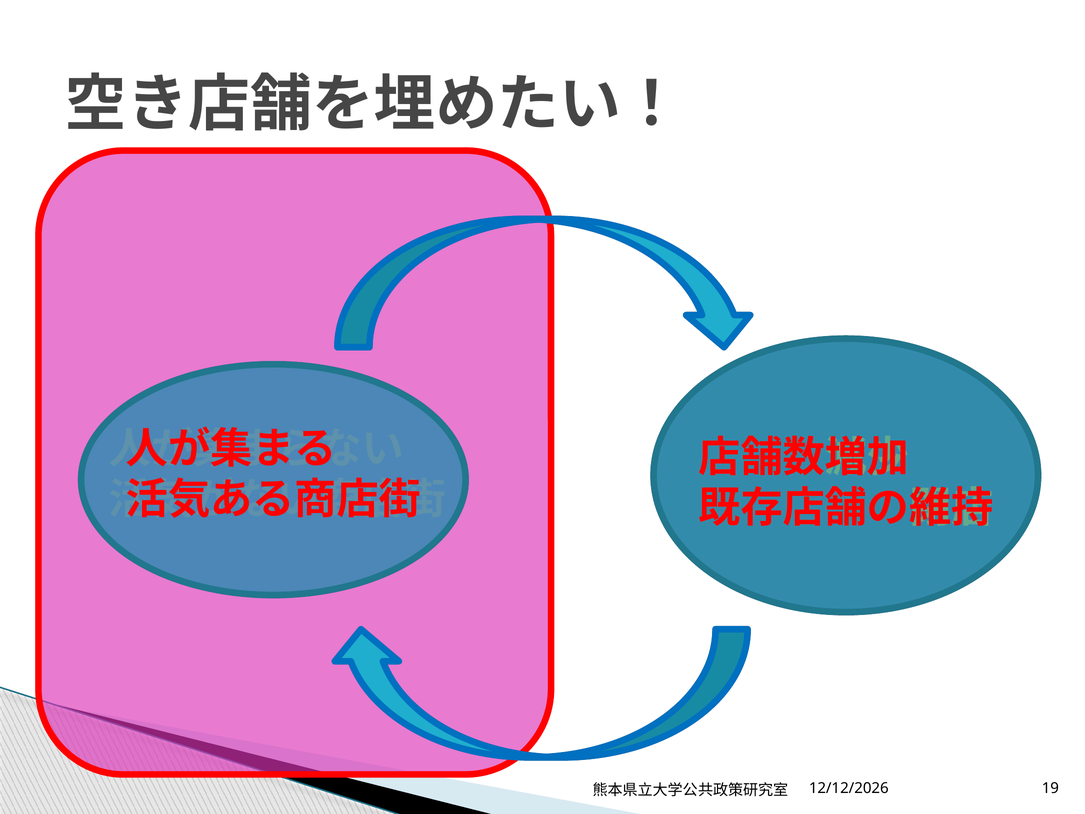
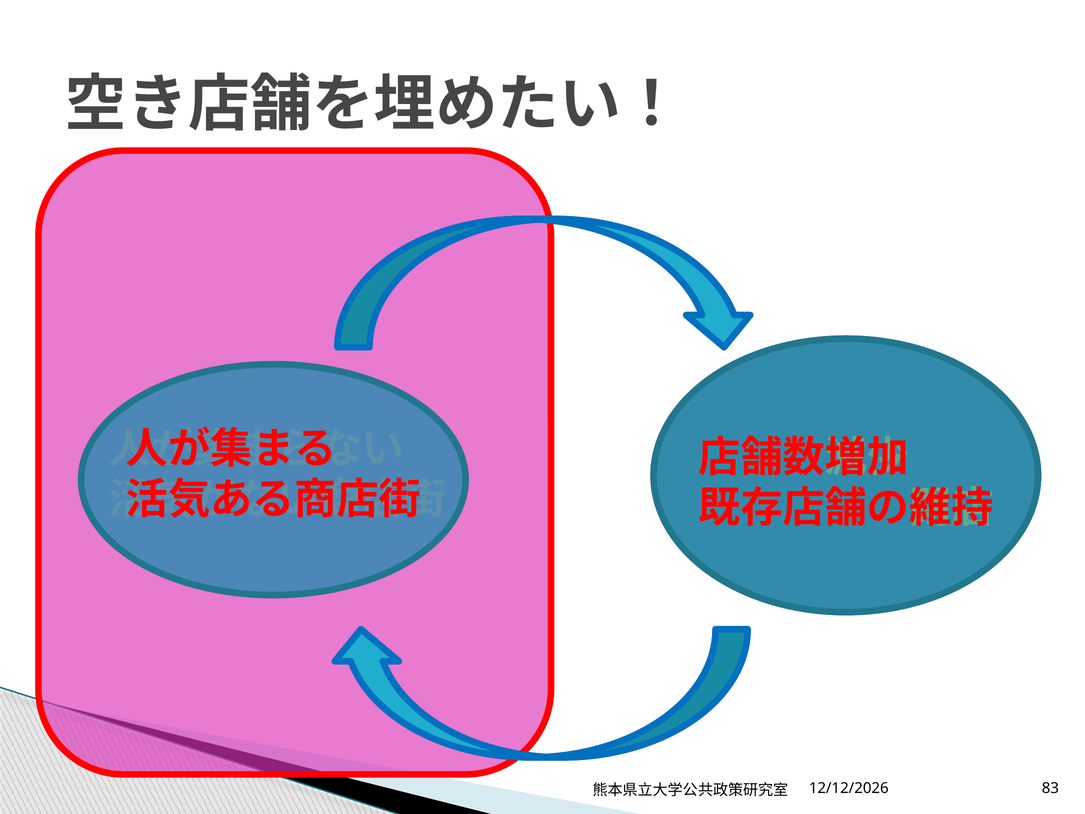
19: 19 -> 83
